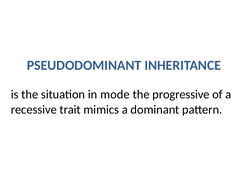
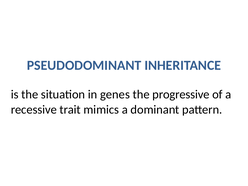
mode: mode -> genes
